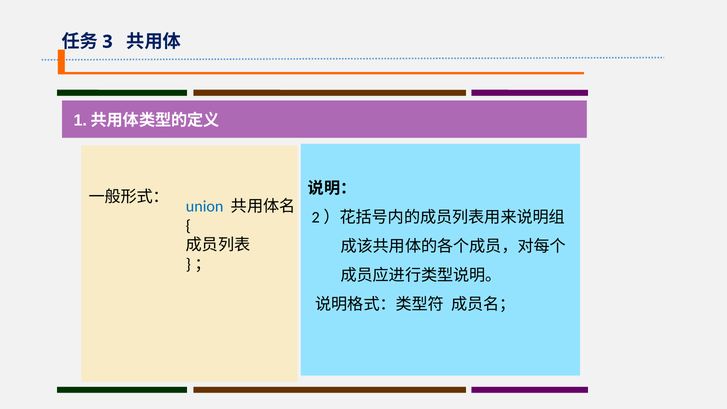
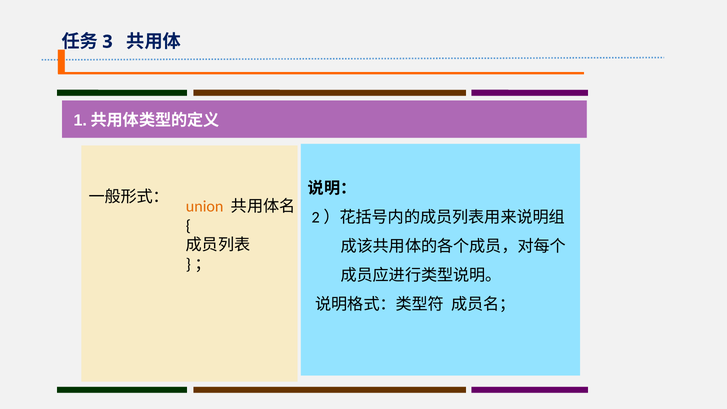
union colour: blue -> orange
